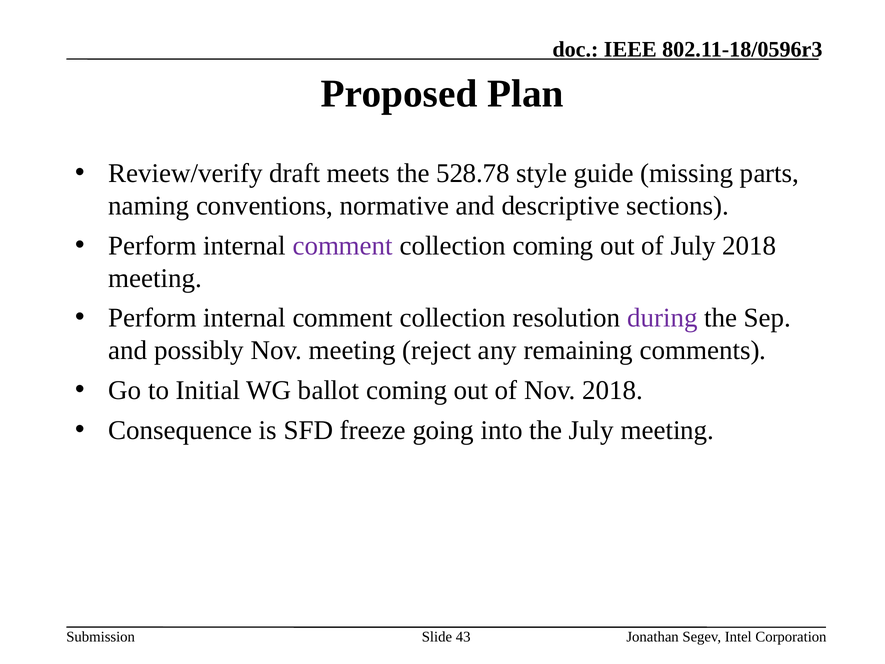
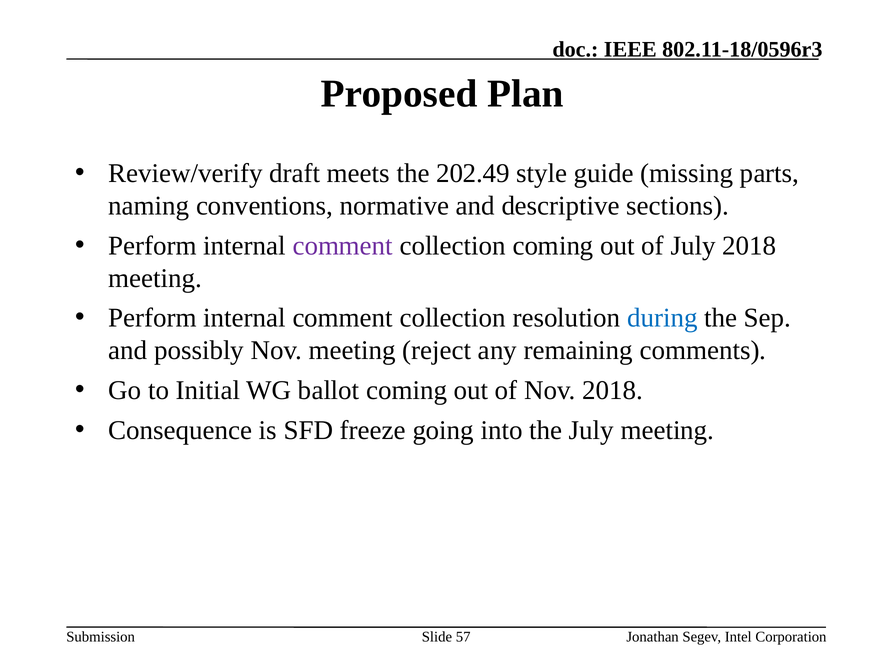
528.78: 528.78 -> 202.49
during colour: purple -> blue
43: 43 -> 57
